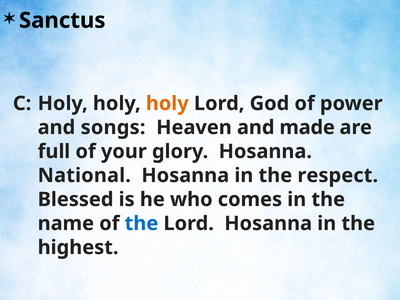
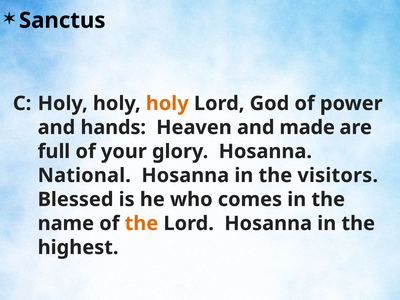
songs: songs -> hands
respect: respect -> visitors
the at (141, 223) colour: blue -> orange
